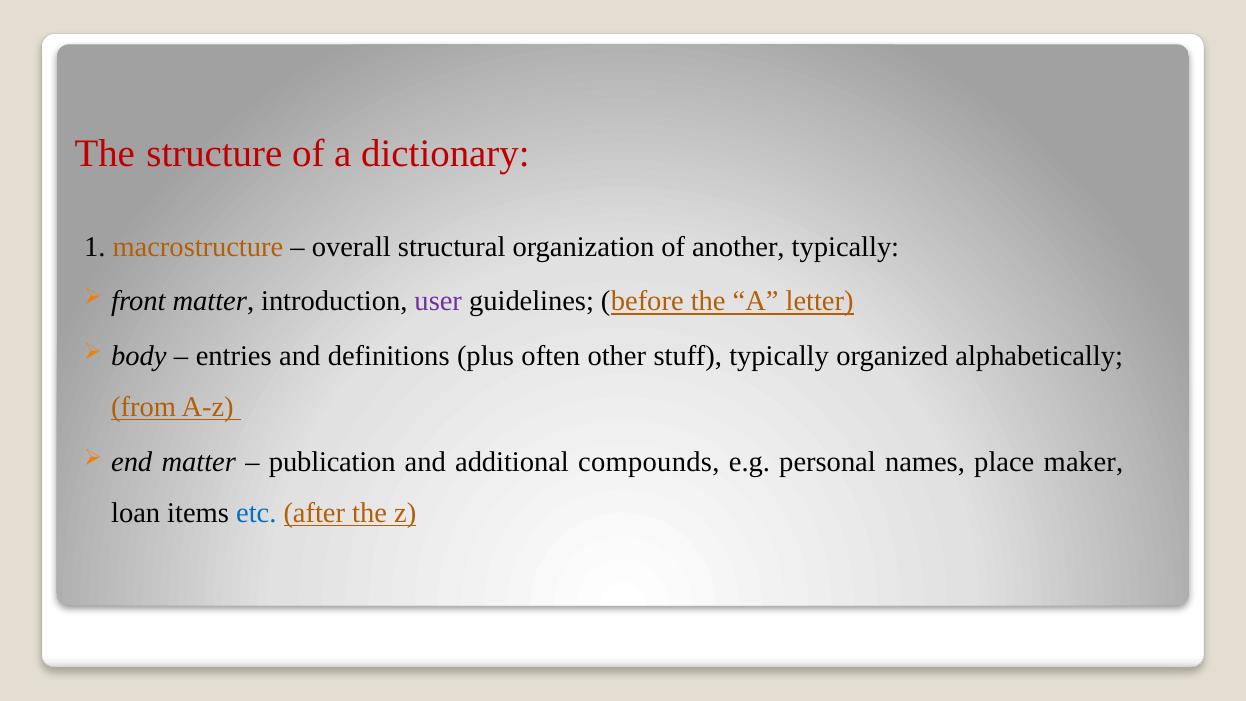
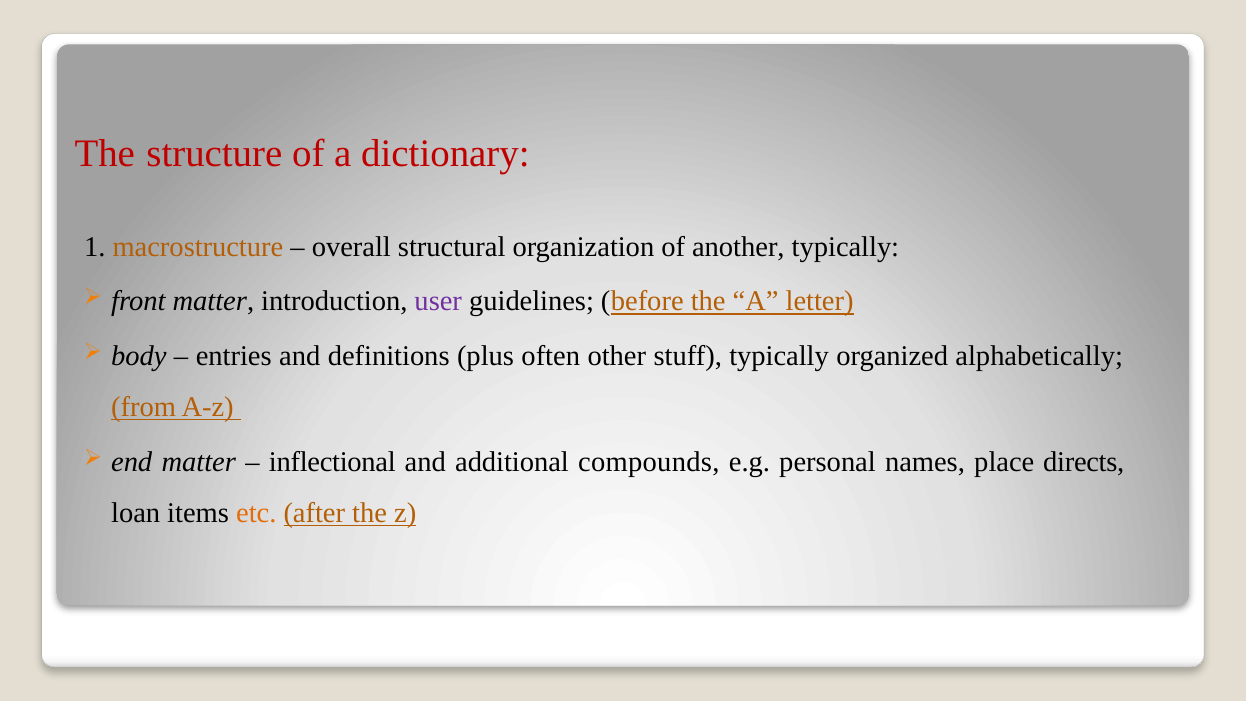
publication: publication -> inflectional
maker: maker -> directs
etc colour: blue -> orange
